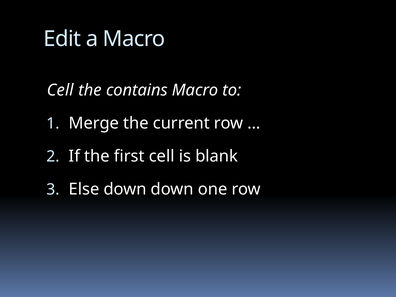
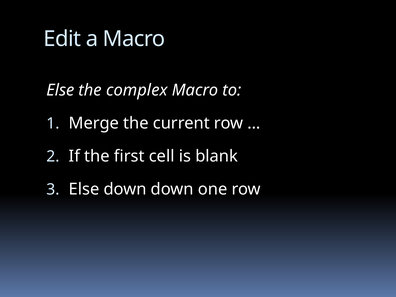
Cell at (60, 90): Cell -> Else
contains: contains -> complex
